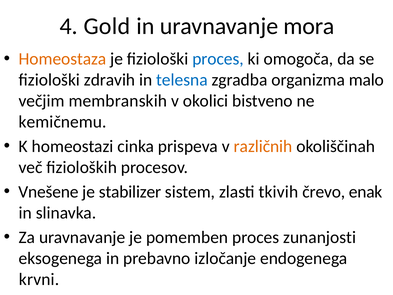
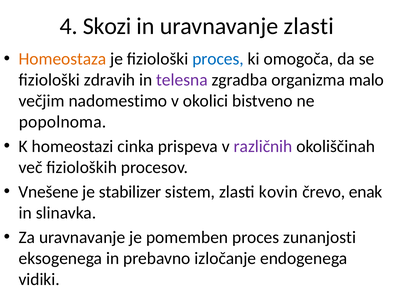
Gold: Gold -> Skozi
uravnavanje mora: mora -> zlasti
telesna colour: blue -> purple
membranskih: membranskih -> nadomestimo
kemičnemu: kemičnemu -> popolnoma
različnih colour: orange -> purple
tkivih: tkivih -> kovin
krvni: krvni -> vidiki
